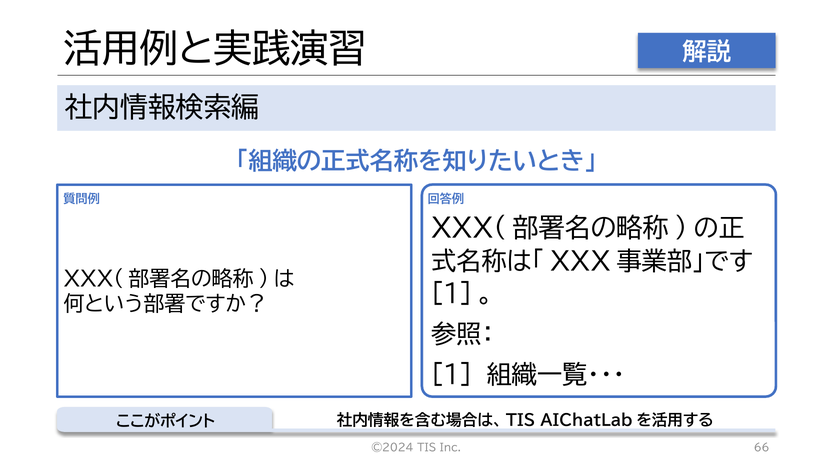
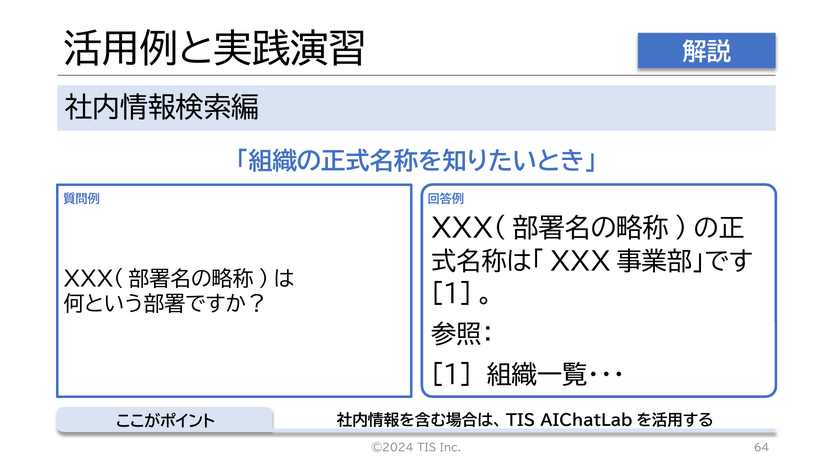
66: 66 -> 64
